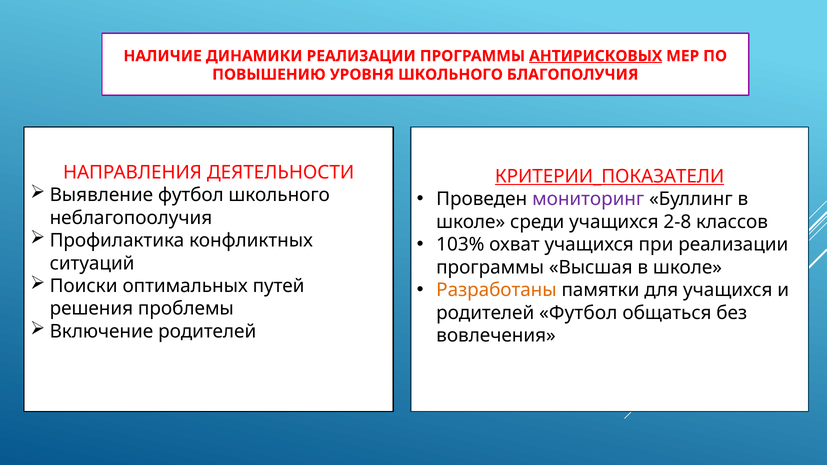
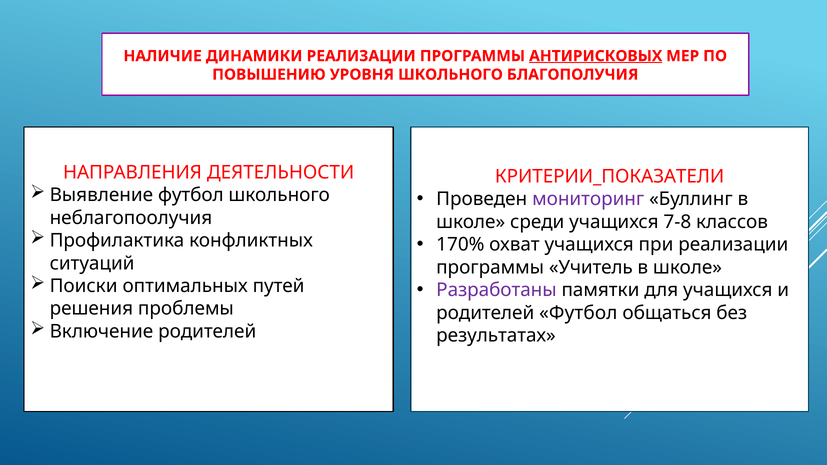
КРИТЕРИИ_ПОКАЗАТЕЛИ underline: present -> none
2-8: 2-8 -> 7-8
103%: 103% -> 170%
Высшая: Высшая -> Учитель
Разработаны colour: orange -> purple
вовлечения: вовлечения -> результатах
